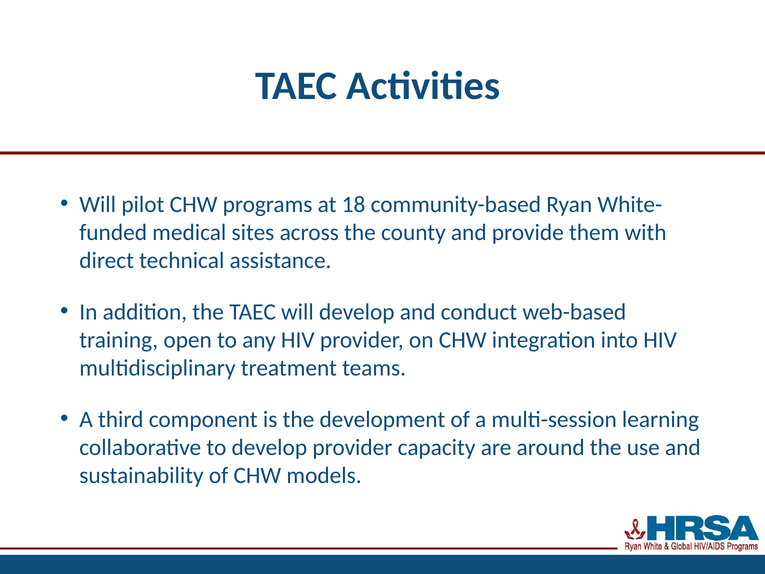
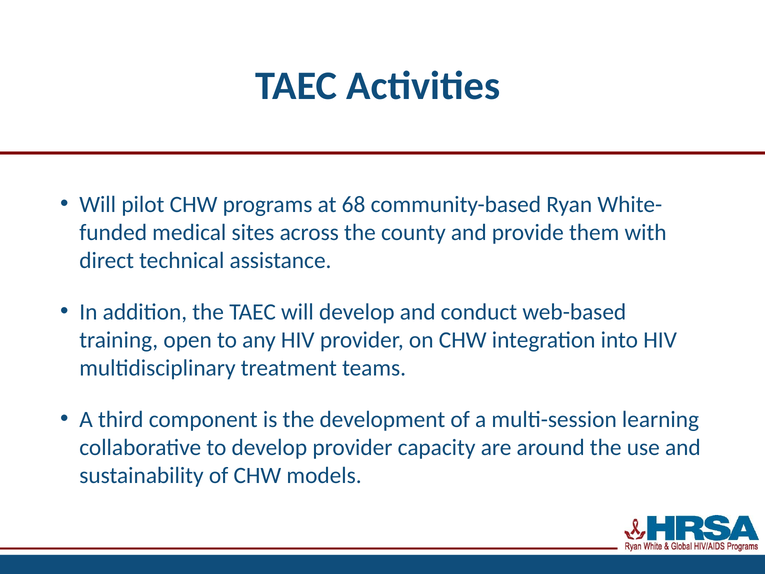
18: 18 -> 68
